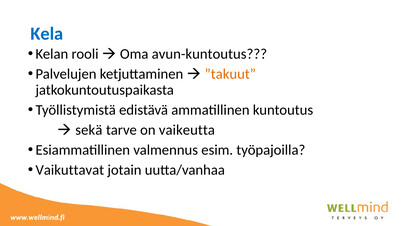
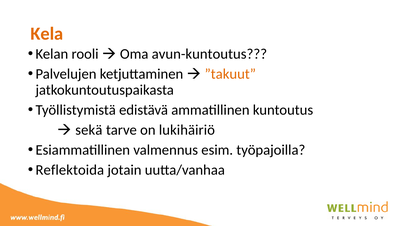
Kela colour: blue -> orange
vaikeutta: vaikeutta -> lukihäiriö
Vaikuttavat: Vaikuttavat -> Reflektoida
